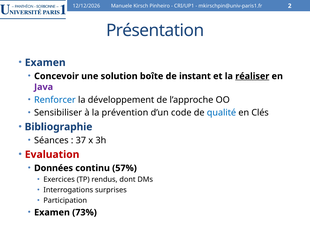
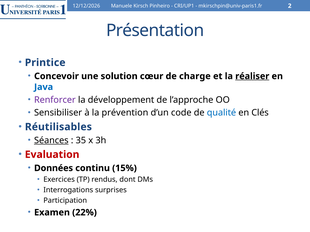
Examen at (45, 63): Examen -> Printice
boîte: boîte -> cœur
instant: instant -> charge
Java colour: purple -> blue
Renforcer colour: blue -> purple
Bibliographie: Bibliographie -> Réutilisables
Séances underline: none -> present
37: 37 -> 35
57%: 57% -> 15%
73%: 73% -> 22%
